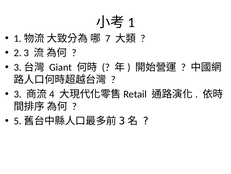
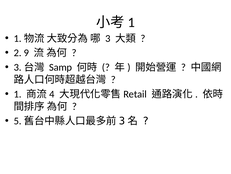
7: 7 -> 3
2 3: 3 -> 9
Giant: Giant -> Samp
3 at (18, 94): 3 -> 1
